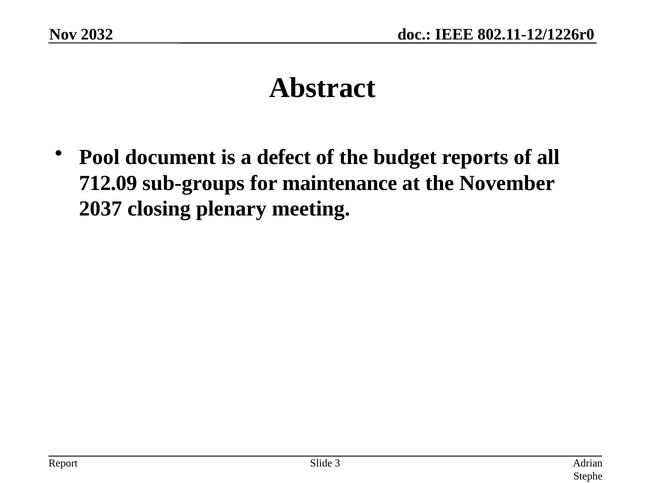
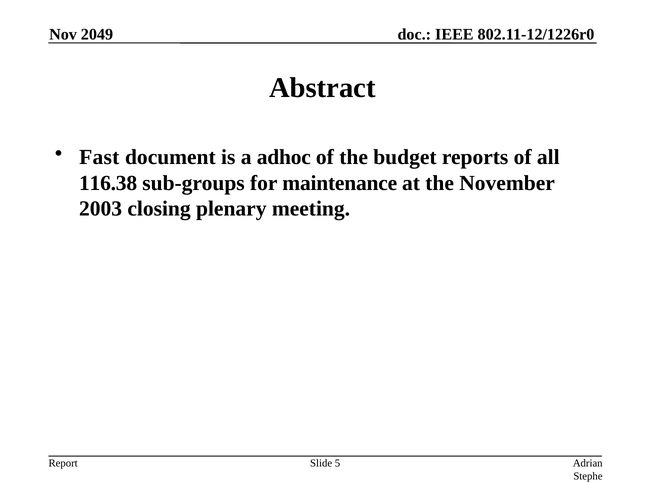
2032: 2032 -> 2049
Pool: Pool -> Fast
defect: defect -> adhoc
712.09: 712.09 -> 116.38
2037: 2037 -> 2003
3: 3 -> 5
